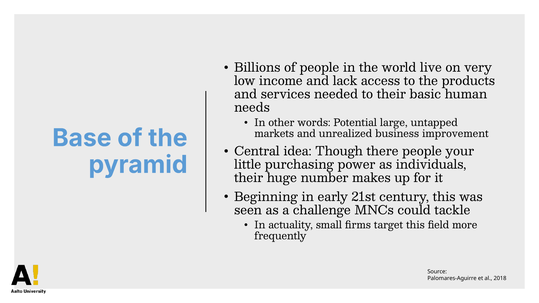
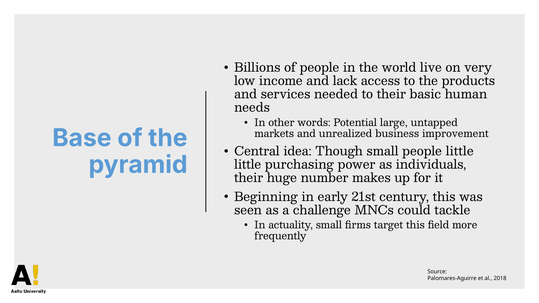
Though there: there -> small
people your: your -> little
